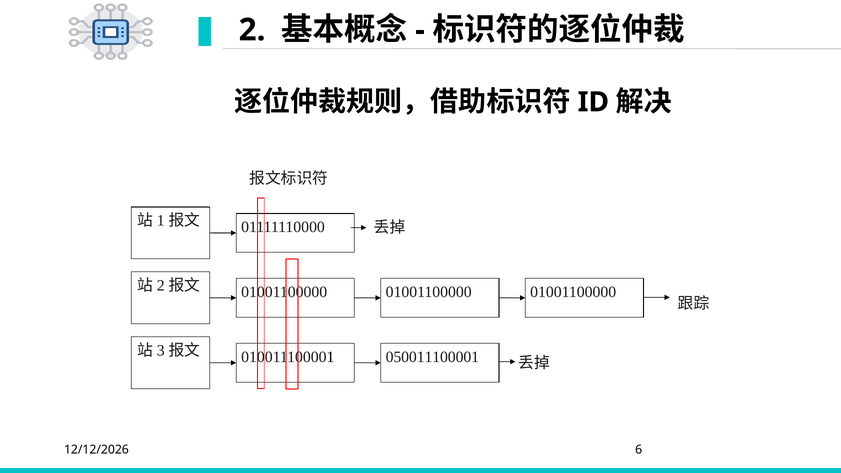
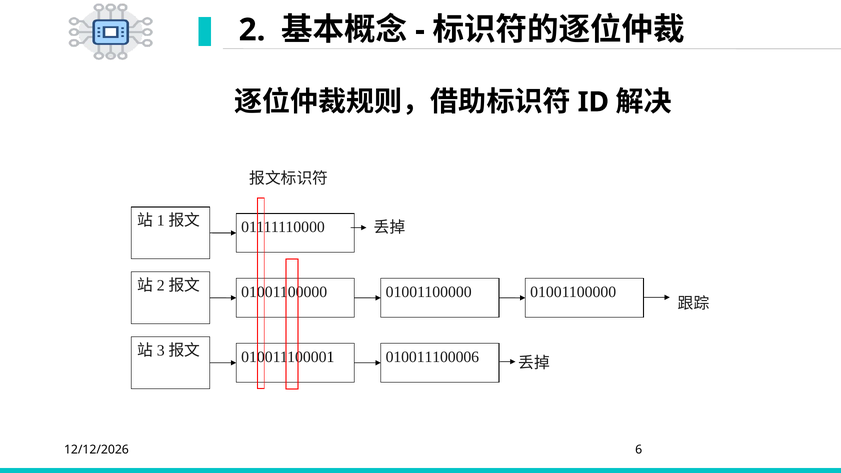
050011100001: 050011100001 -> 010011100006
